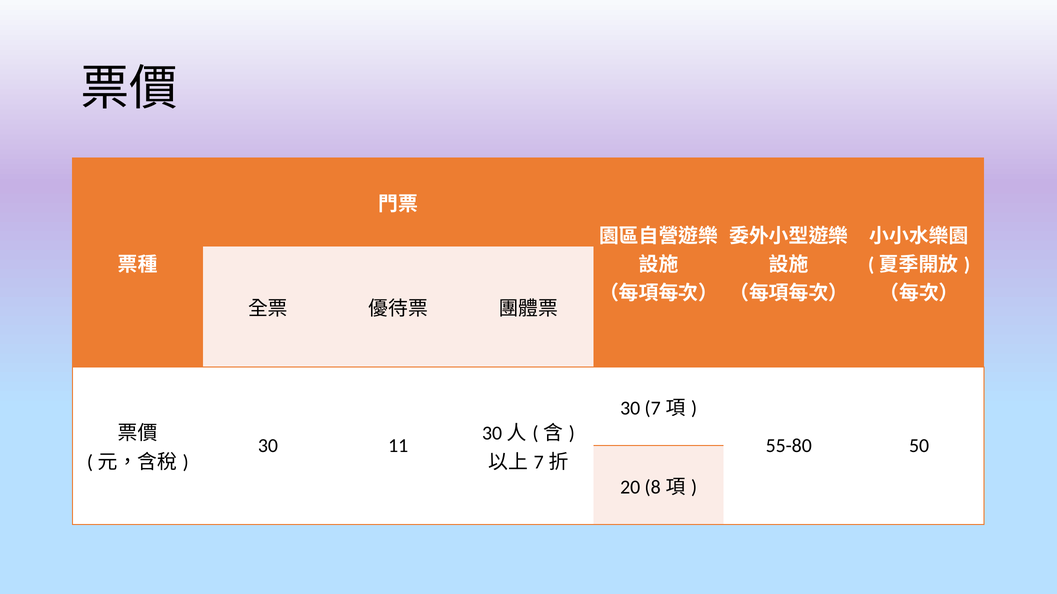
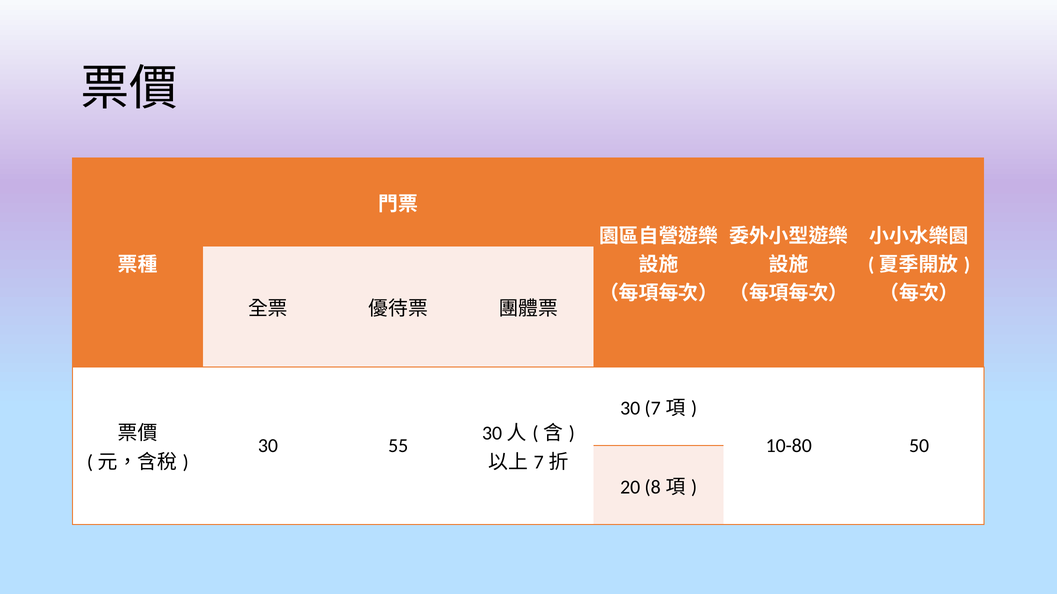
11: 11 -> 55
55-80: 55-80 -> 10-80
